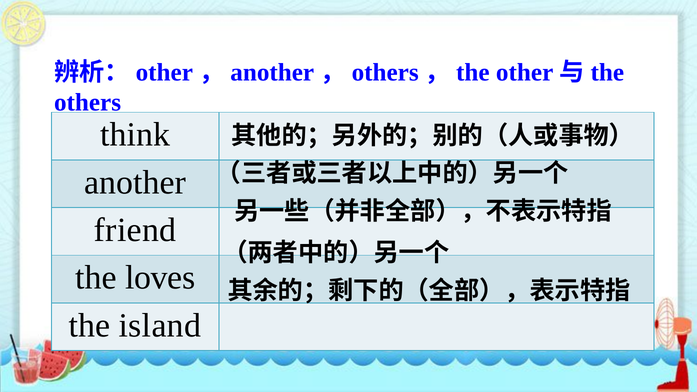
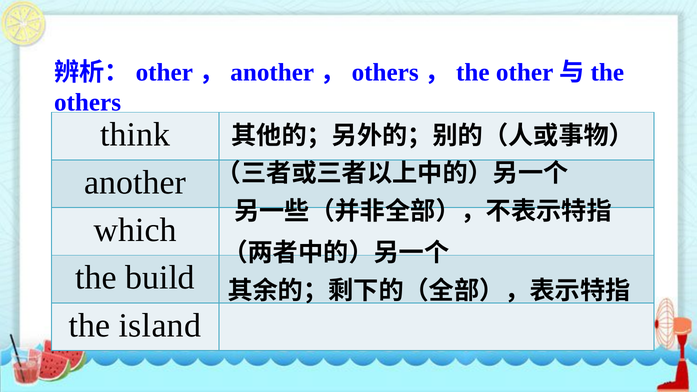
friend: friend -> which
loves: loves -> build
